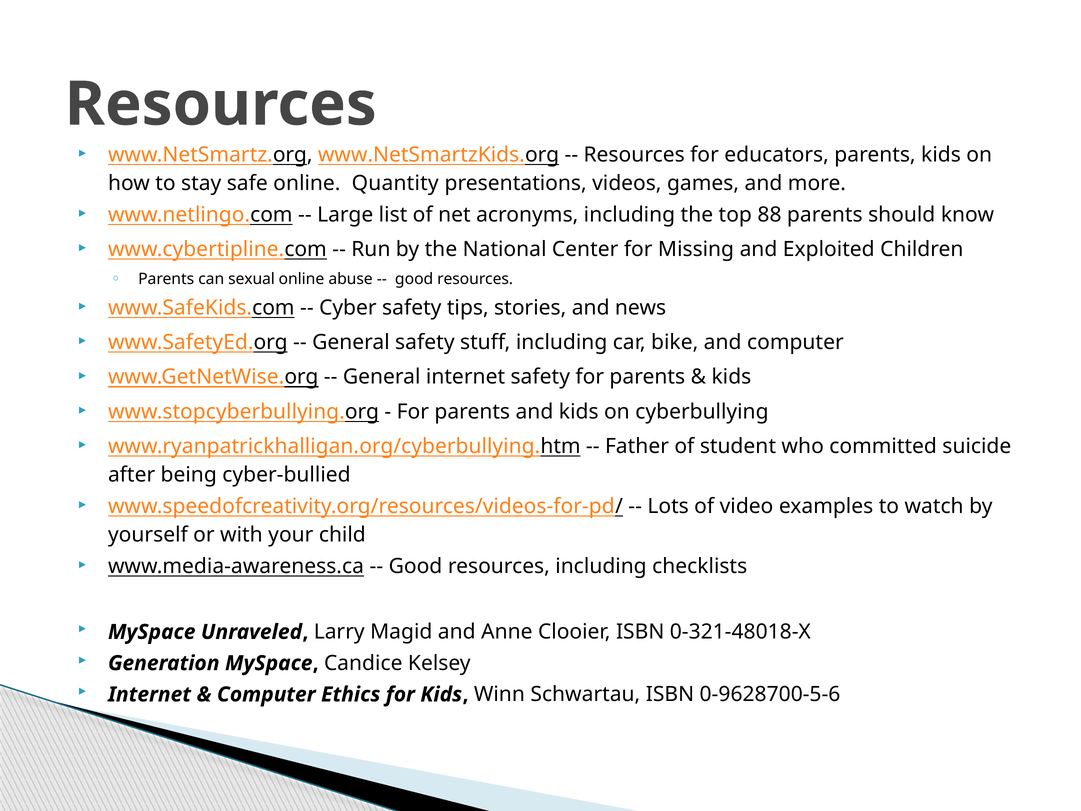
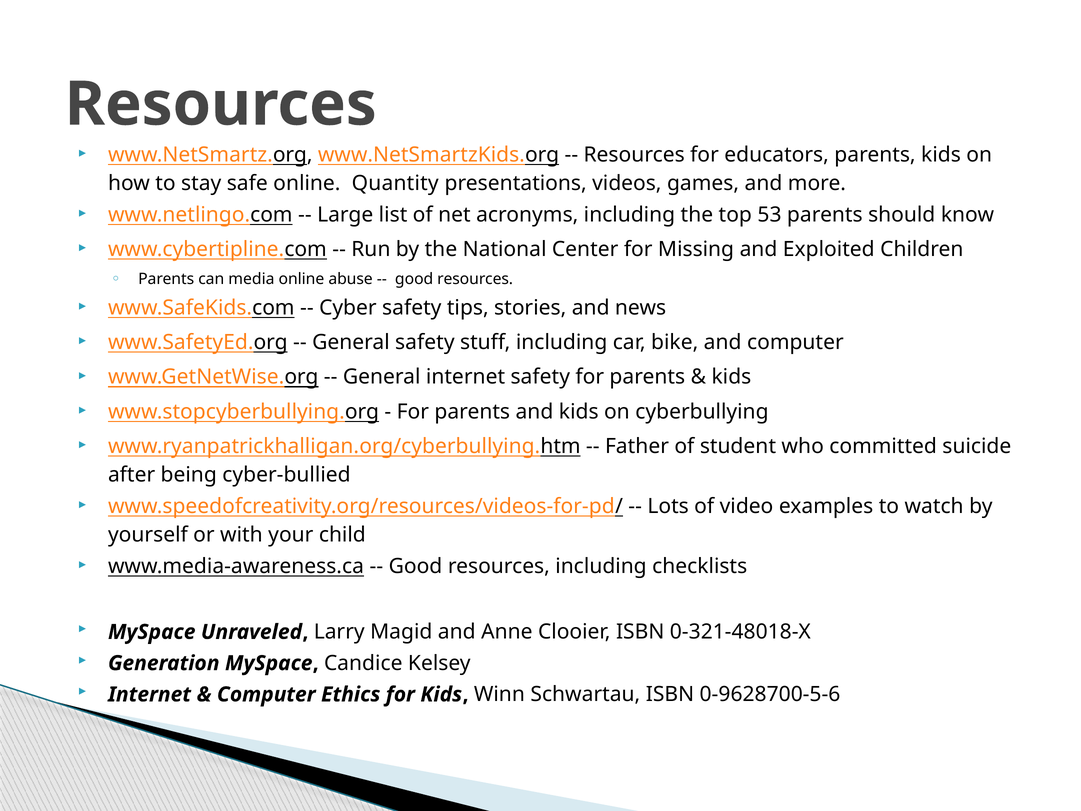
88: 88 -> 53
sexual: sexual -> media
